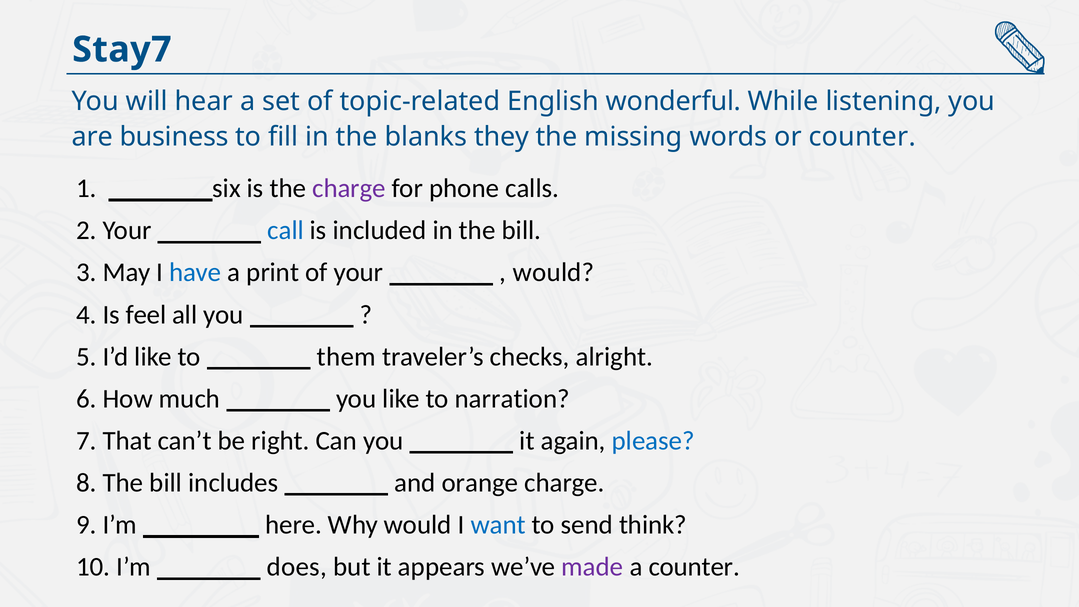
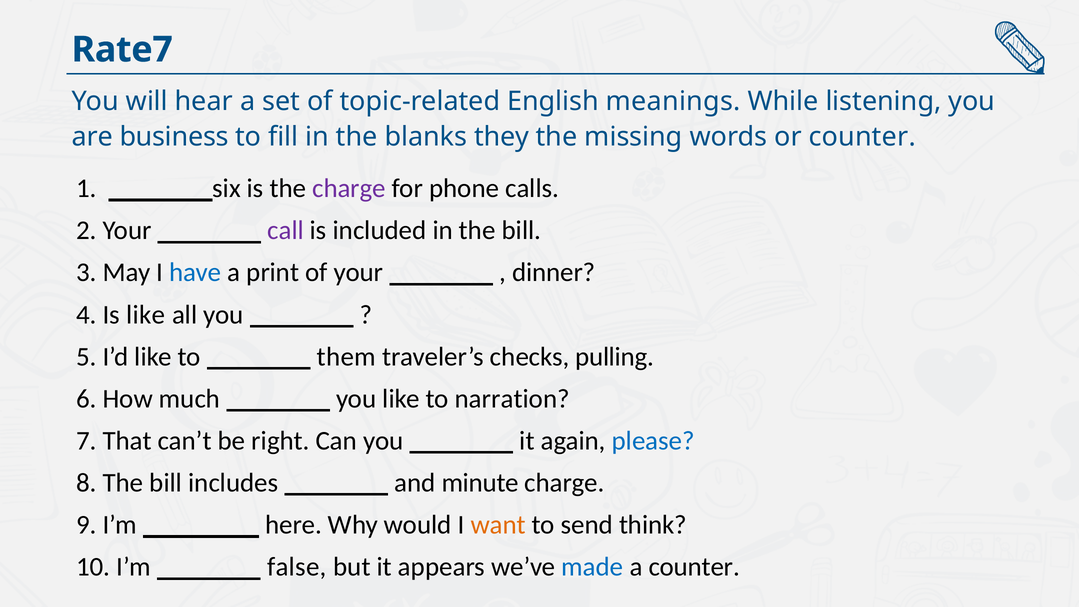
Stay7: Stay7 -> Rate7
wonderful: wonderful -> meanings
call colour: blue -> purple
would at (553, 273): would -> dinner
Is feel: feel -> like
alright: alright -> pulling
orange: orange -> minute
want colour: blue -> orange
does: does -> false
made colour: purple -> blue
